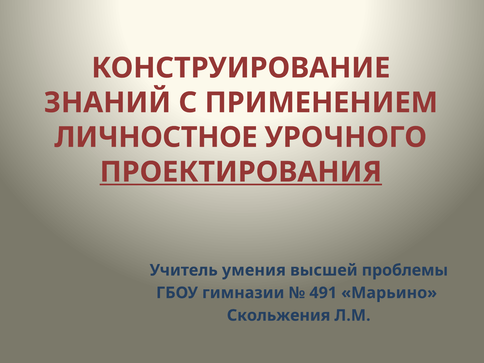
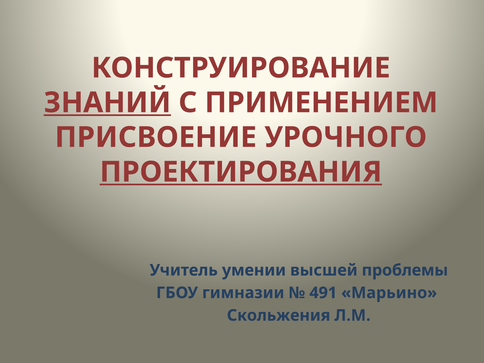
ЗНАНИЙ underline: none -> present
ЛИЧНОСТНОЕ: ЛИЧНОСТНОЕ -> ПРИСВОЕНИЕ
умения: умения -> умении
